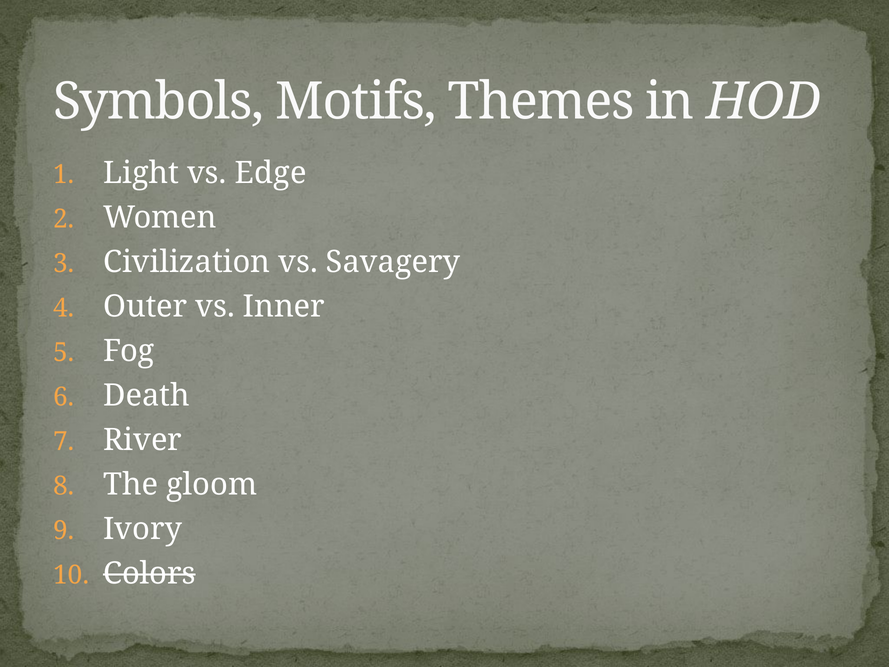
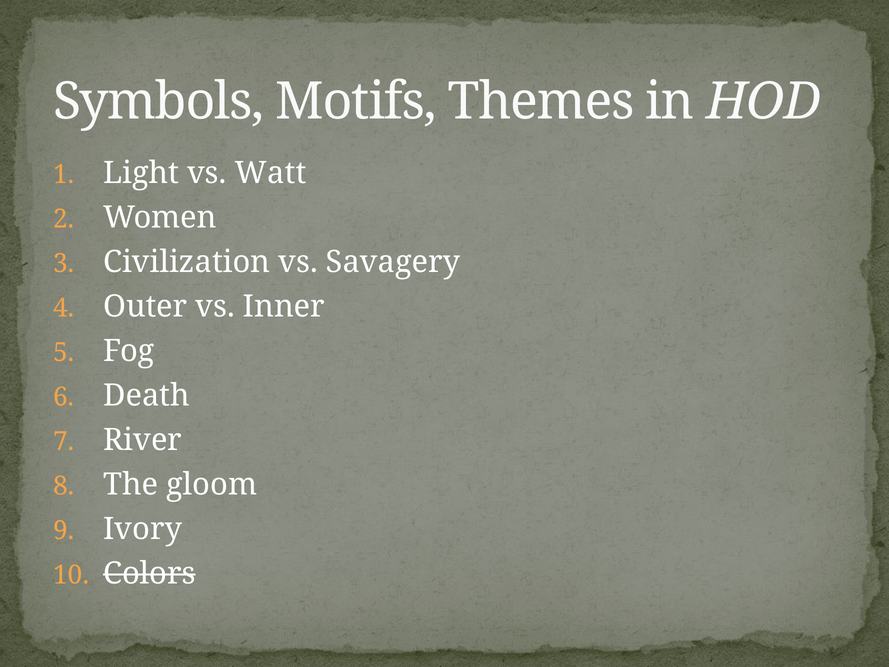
Edge: Edge -> Watt
